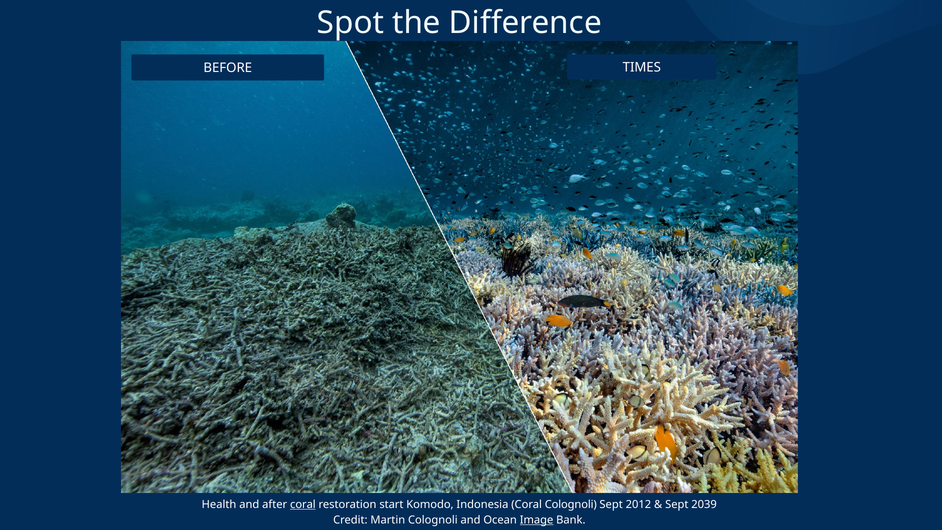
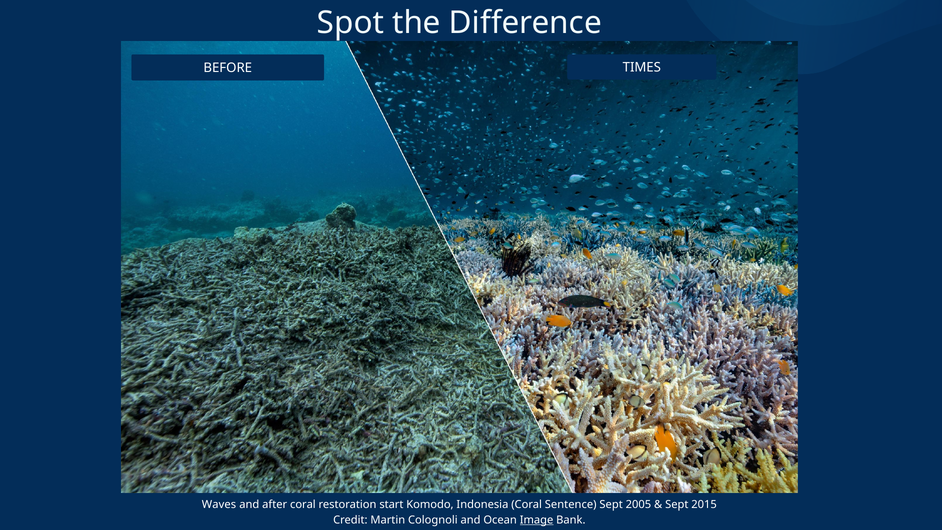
Health: Health -> Waves
coral at (303, 504) underline: present -> none
Coral Colognoli: Colognoli -> Sentence
2012: 2012 -> 2005
2039: 2039 -> 2015
